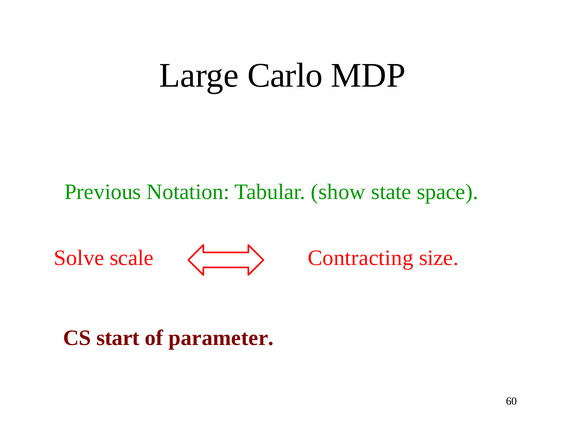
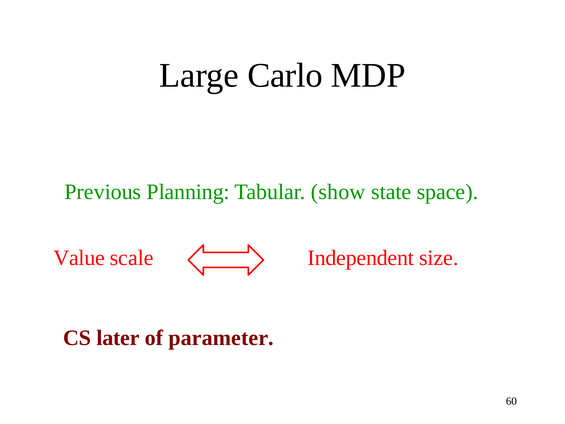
Notation: Notation -> Planning
Solve: Solve -> Value
Contracting: Contracting -> Independent
start: start -> later
